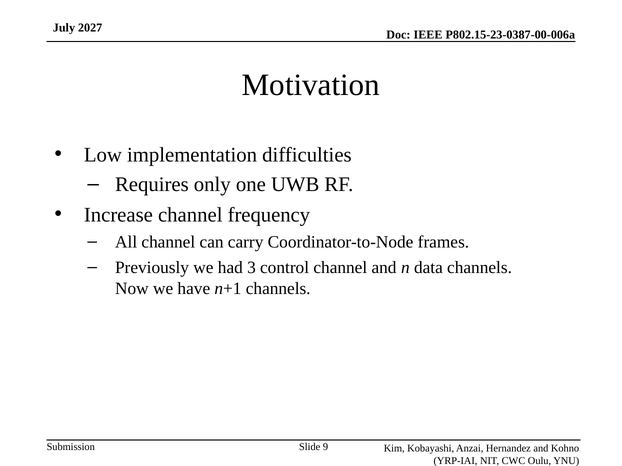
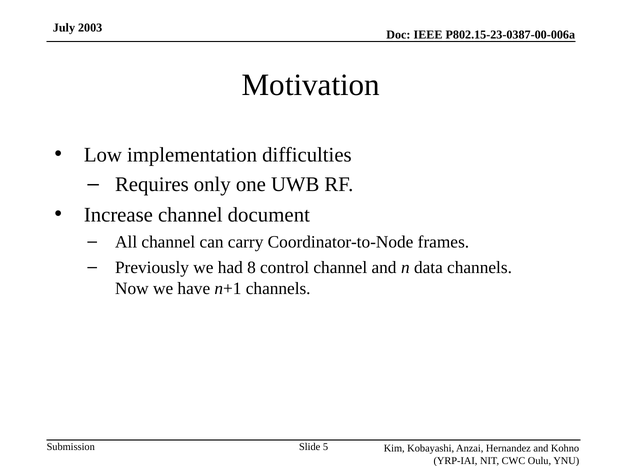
2027: 2027 -> 2003
frequency: frequency -> document
3: 3 -> 8
9: 9 -> 5
